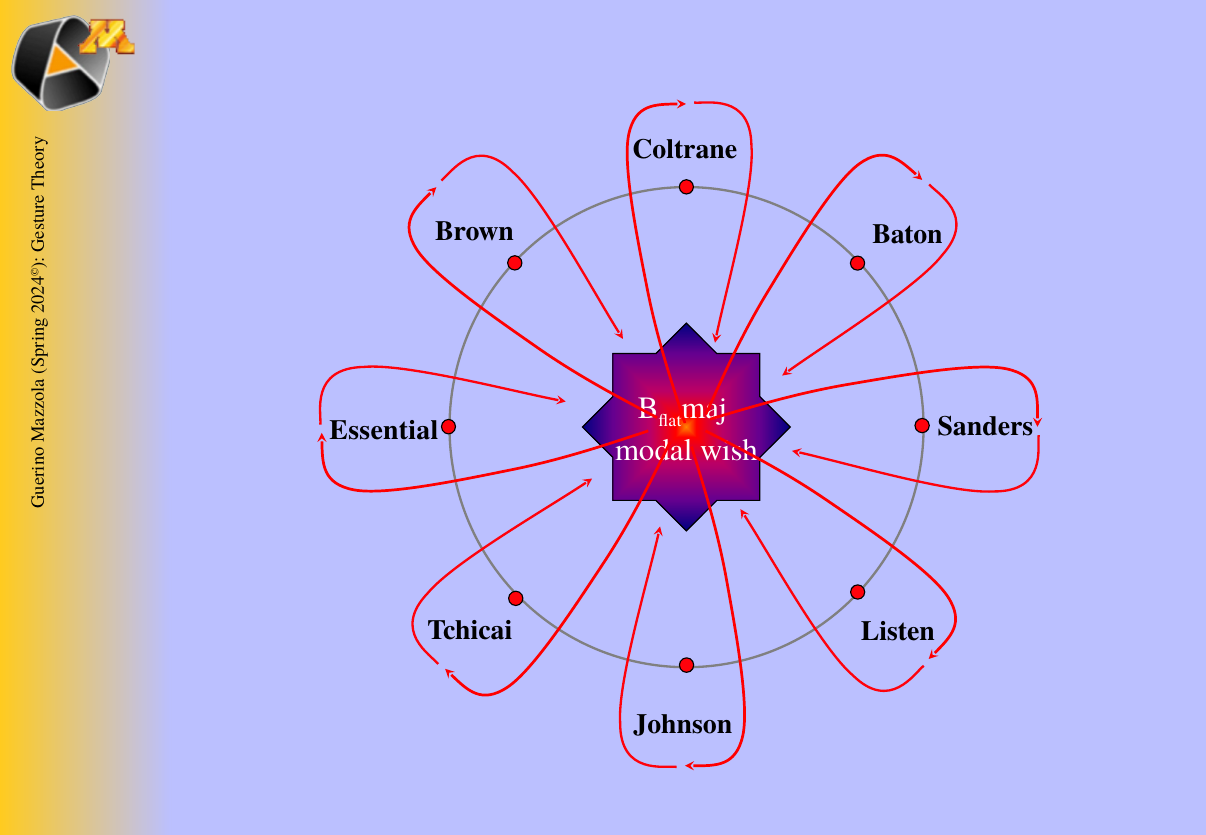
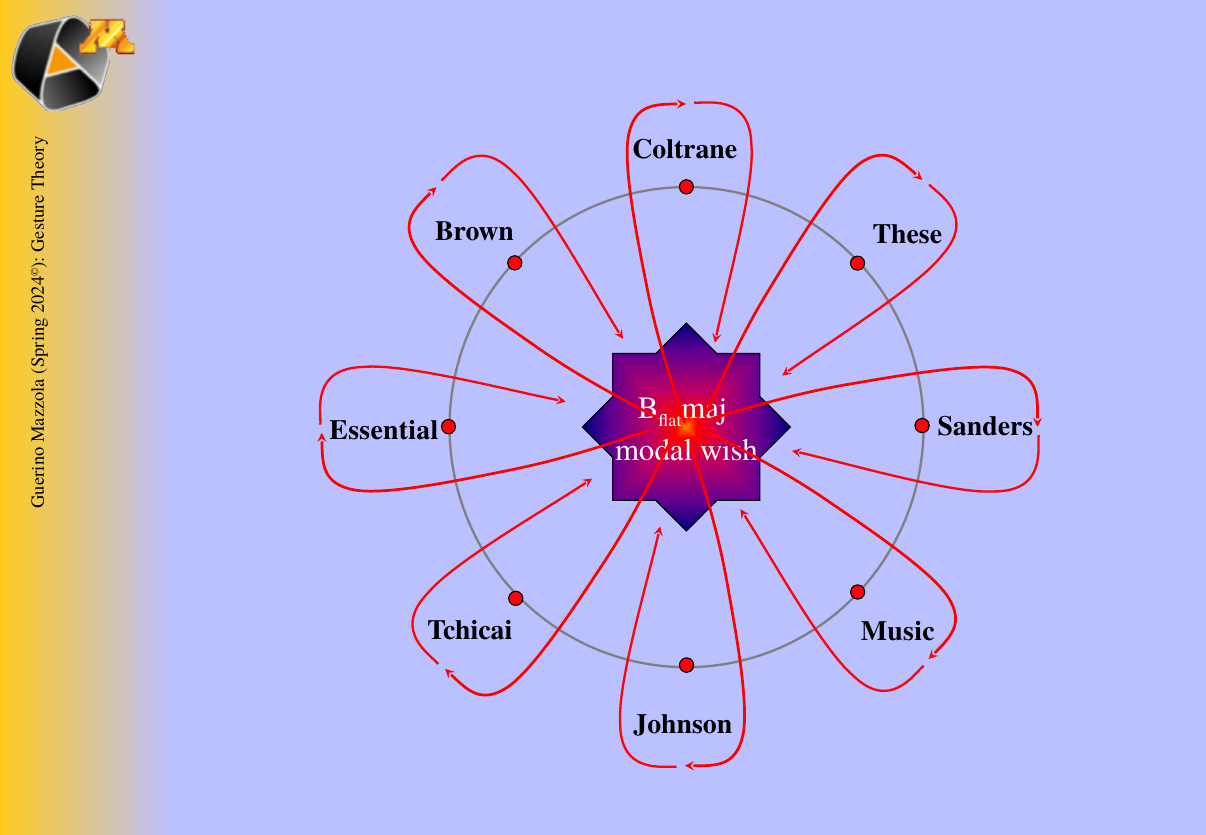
Baton: Baton -> These
Listen: Listen -> Music
